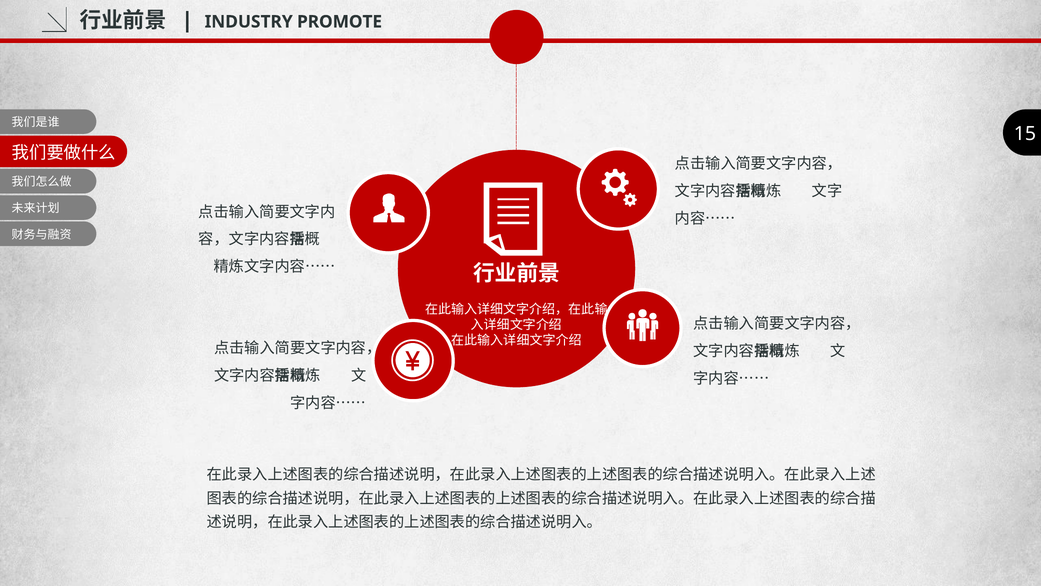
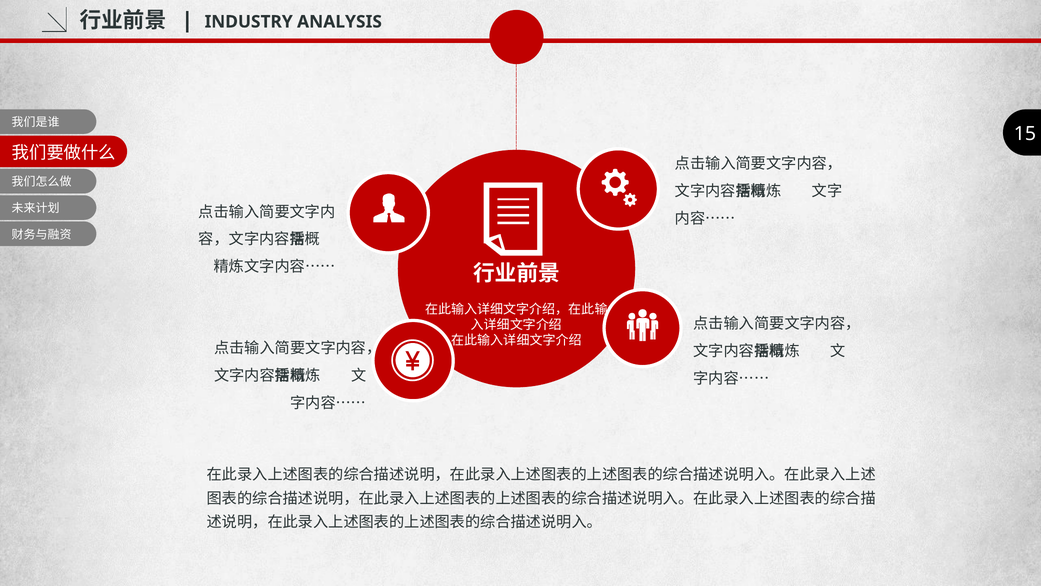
PROMOTE: PROMOTE -> ANALYSIS
